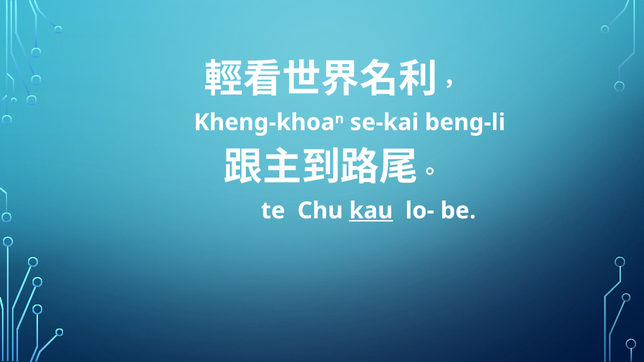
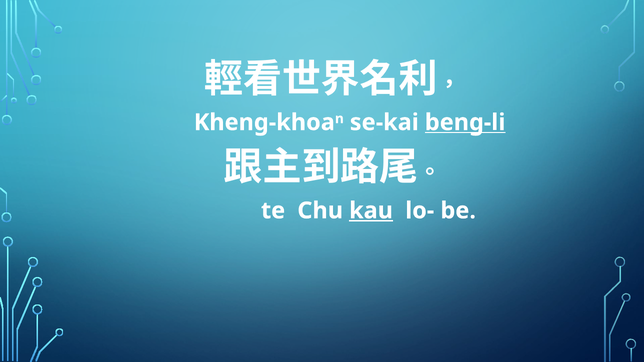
beng-li underline: none -> present
